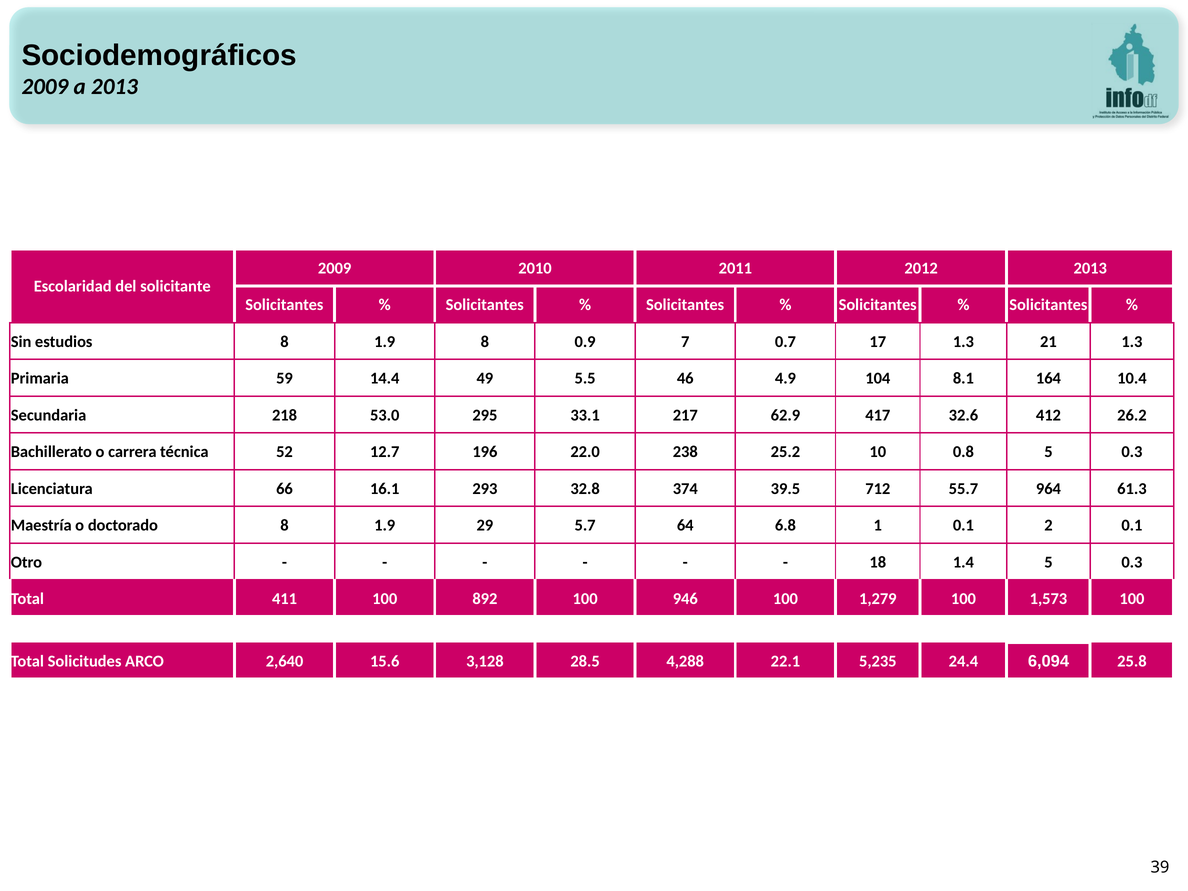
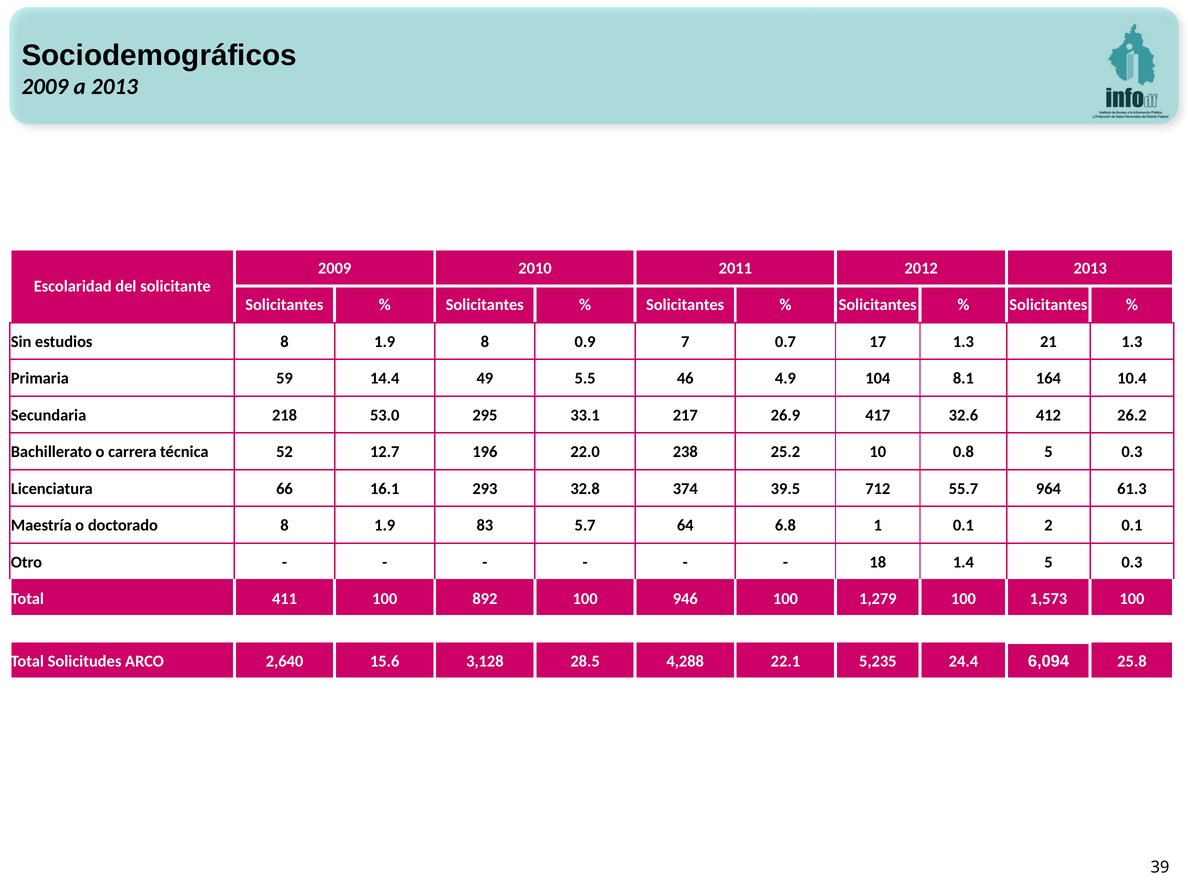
62.9: 62.9 -> 26.9
29: 29 -> 83
